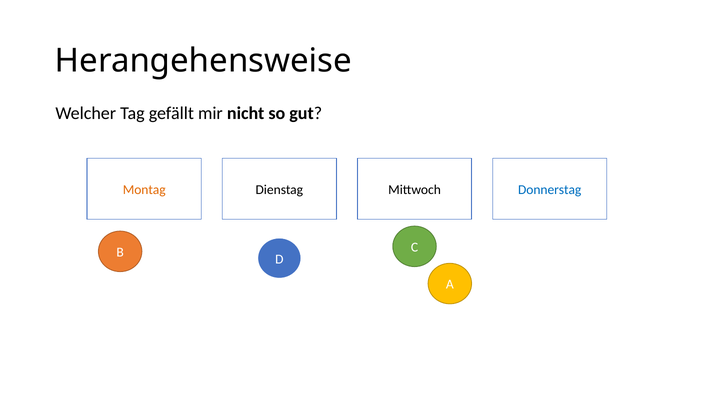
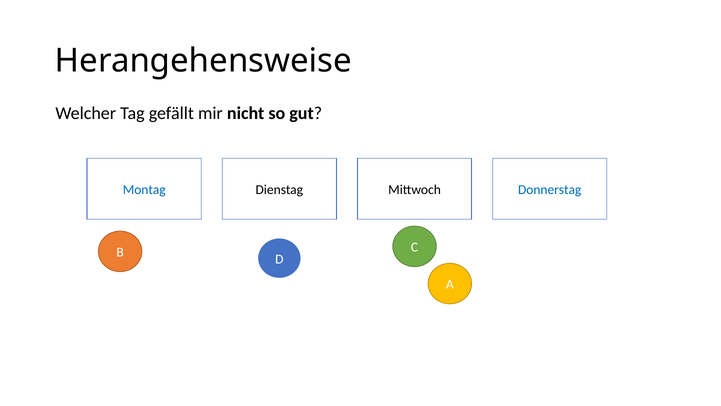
Montag colour: orange -> blue
